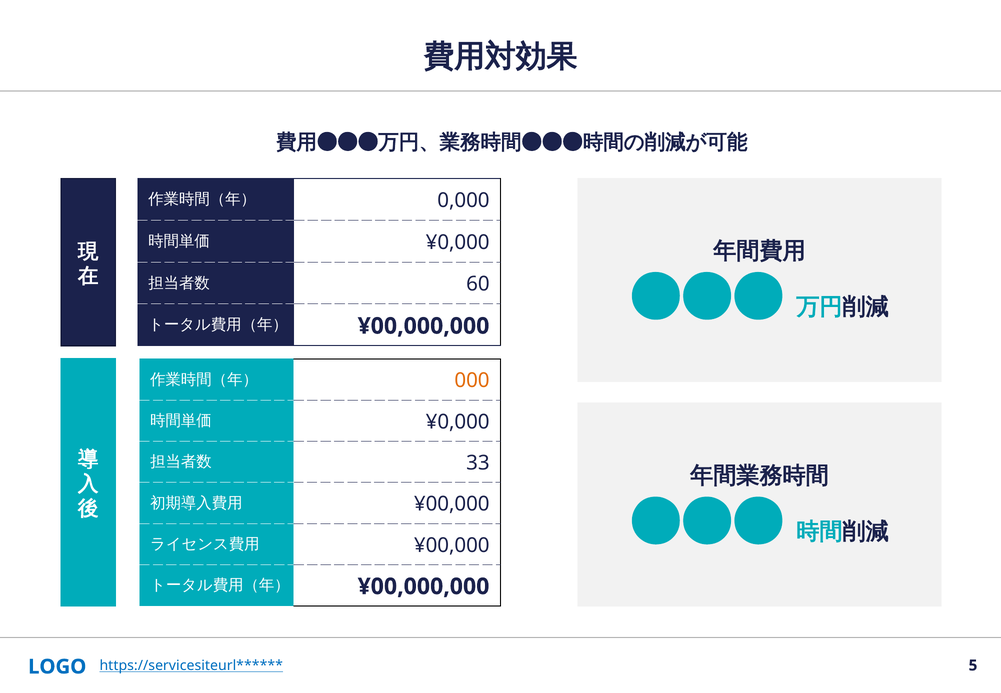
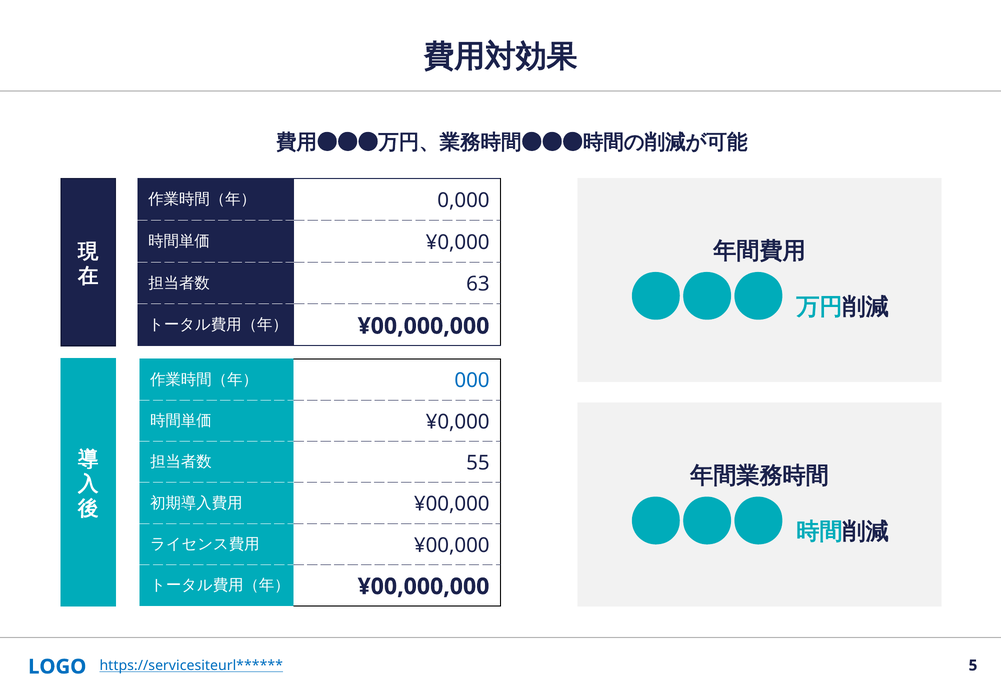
60: 60 -> 63
000 colour: orange -> blue
33: 33 -> 55
